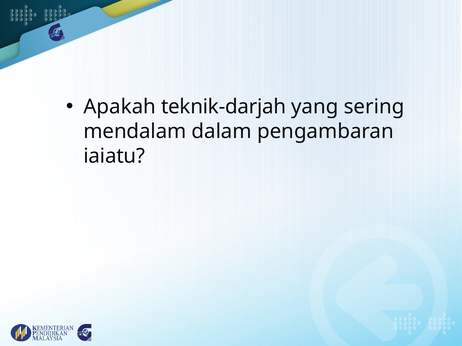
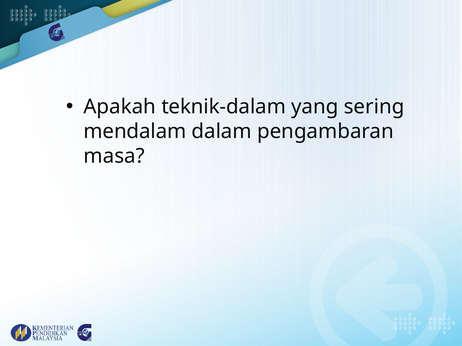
teknik-darjah: teknik-darjah -> teknik-dalam
iaiatu: iaiatu -> masa
